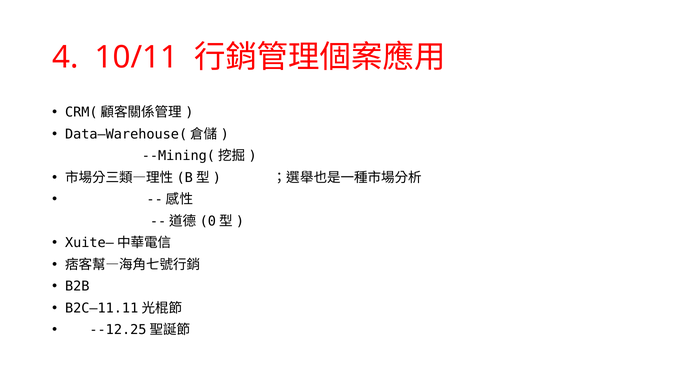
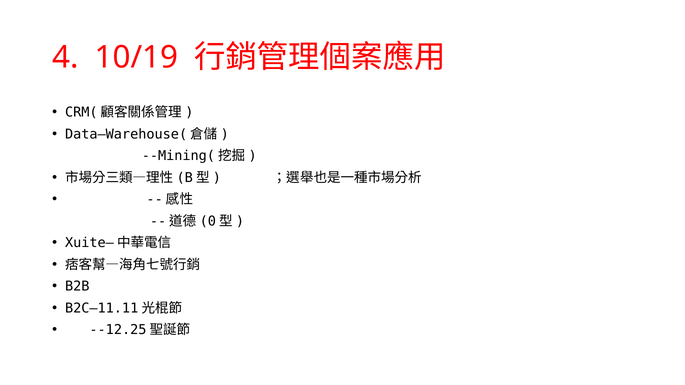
10/11: 10/11 -> 10/19
